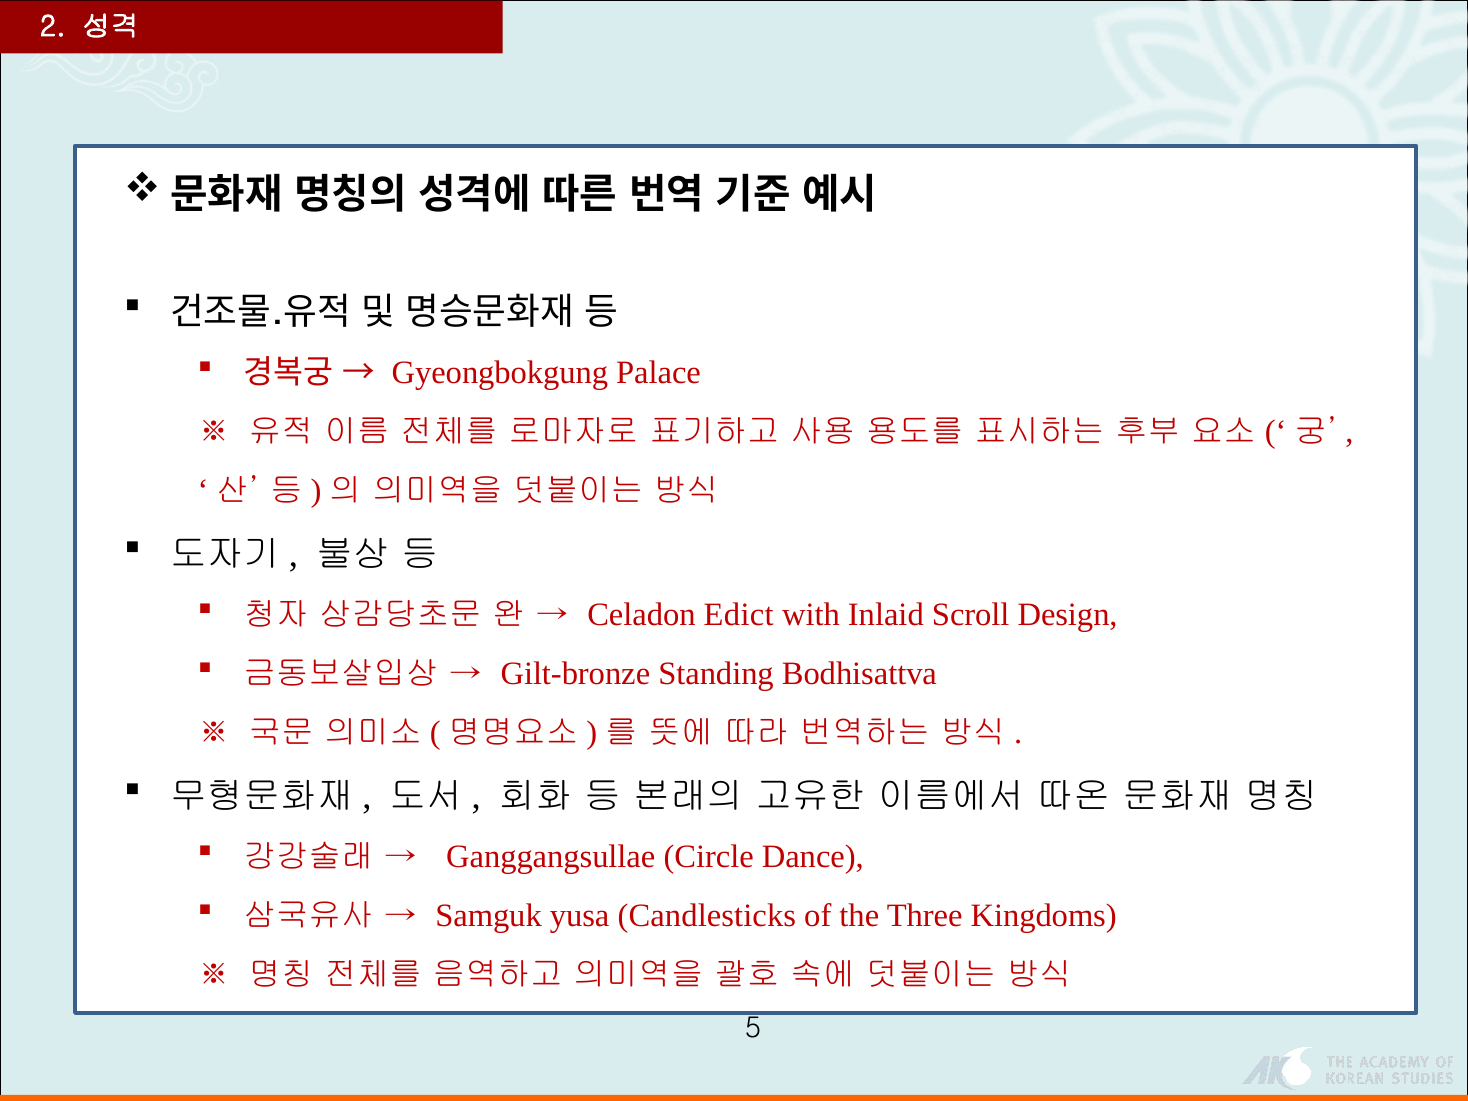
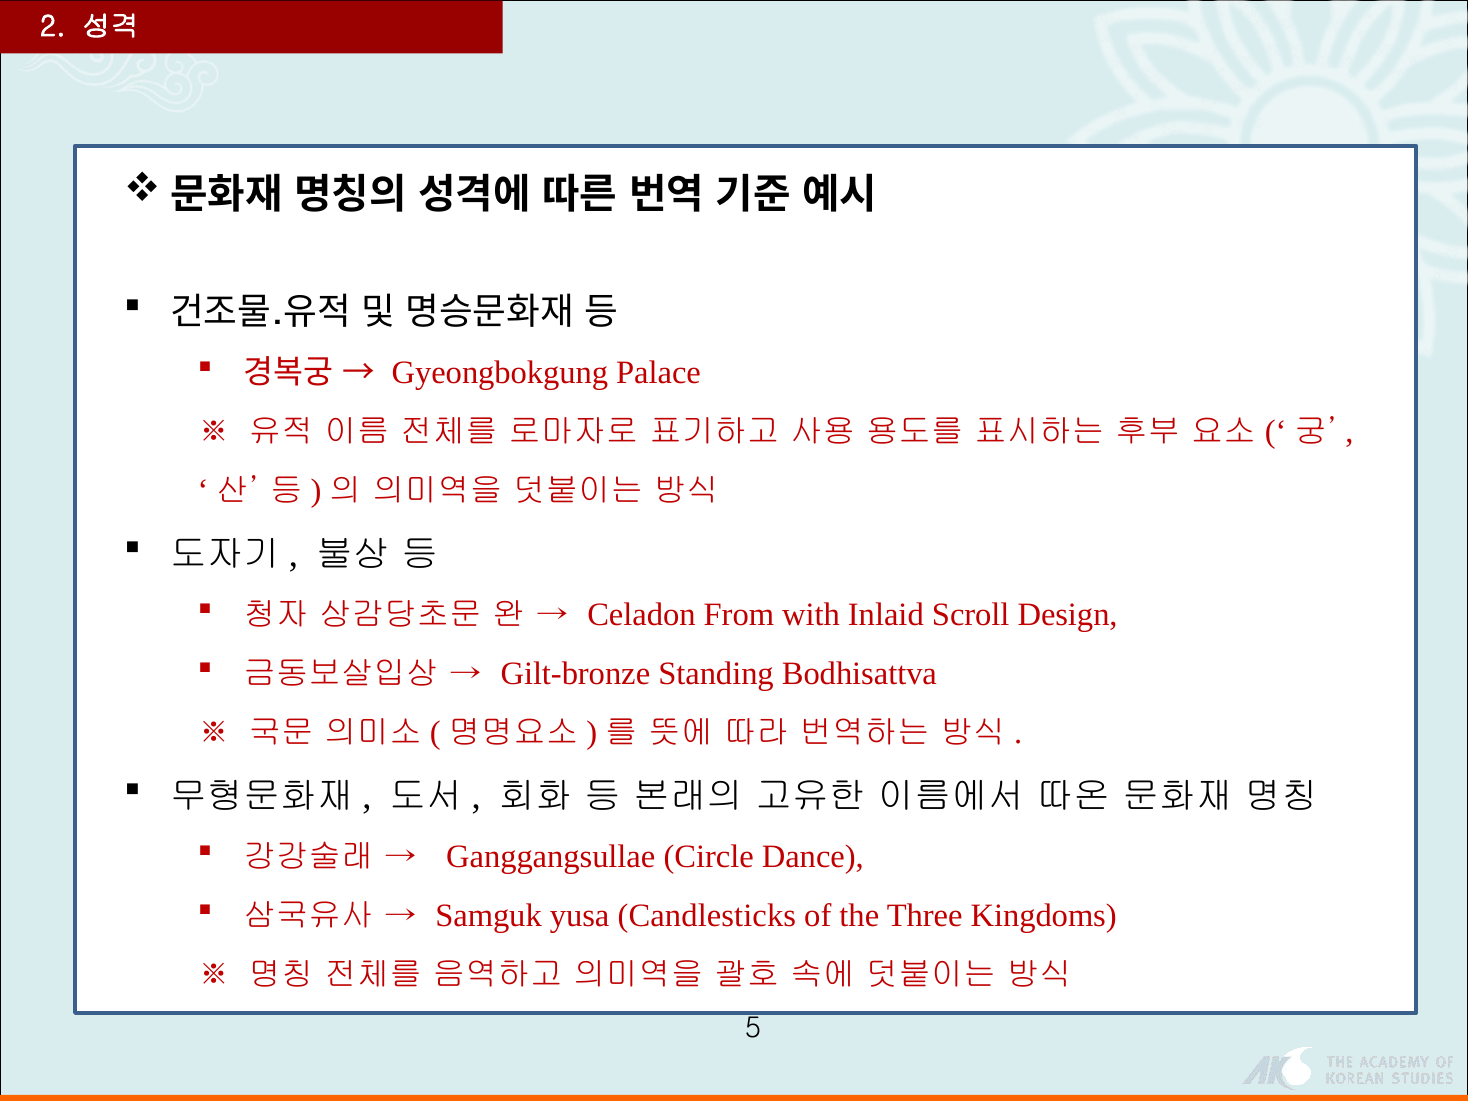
Edict: Edict -> From
